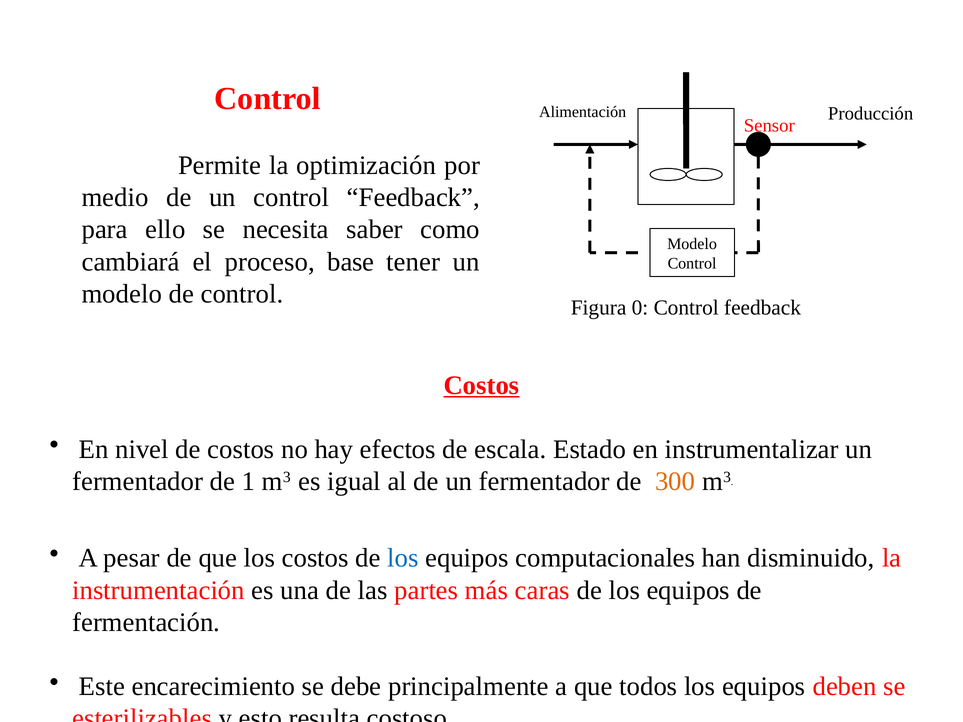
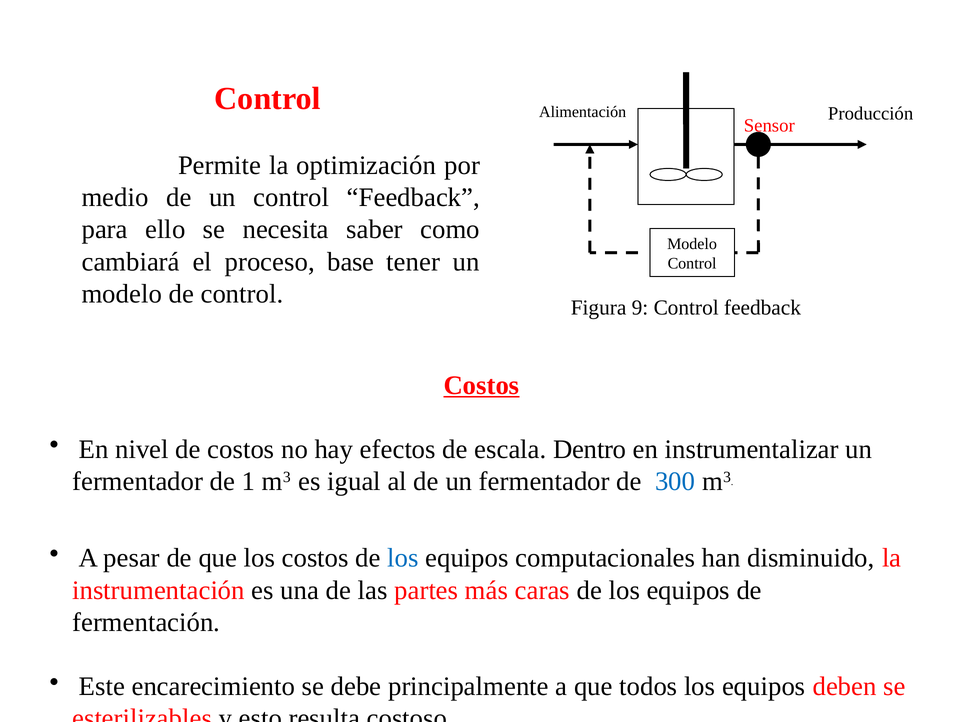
0: 0 -> 9
Estado: Estado -> Dentro
300 colour: orange -> blue
